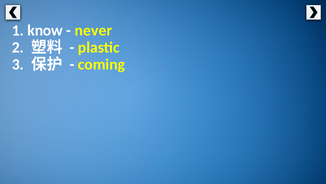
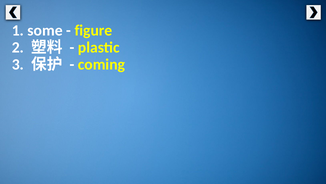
know: know -> some
never: never -> figure
